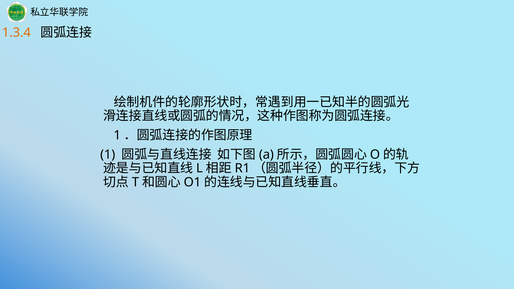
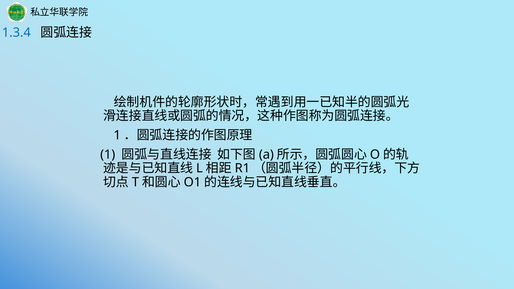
1.3.4 colour: orange -> blue
